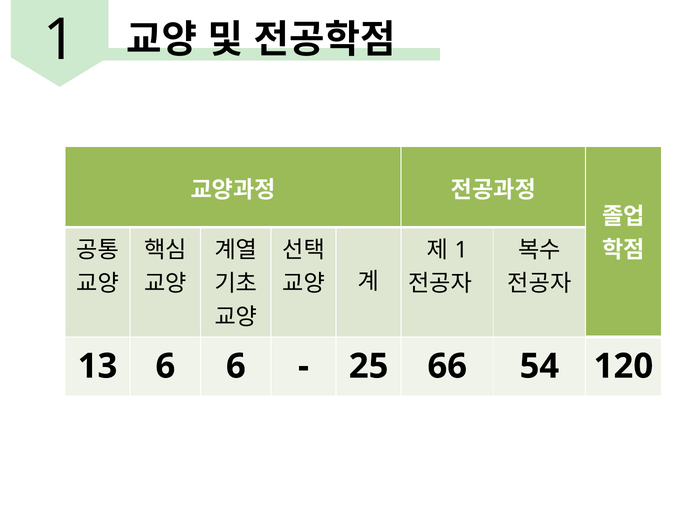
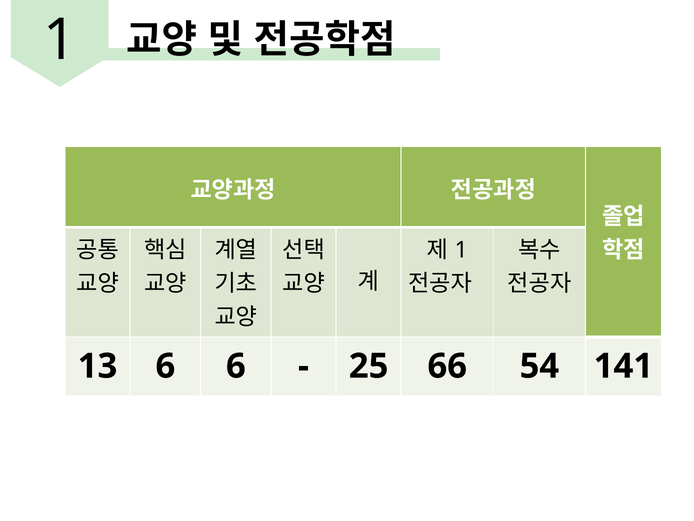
120: 120 -> 141
